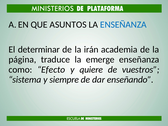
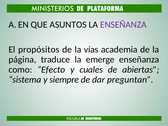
ENSEÑANZA at (123, 25) colour: blue -> purple
determinar: determinar -> propósitos
irán: irán -> vías
quiere: quiere -> cuales
vuestros: vuestros -> abiertas
enseñando: enseñando -> preguntan
